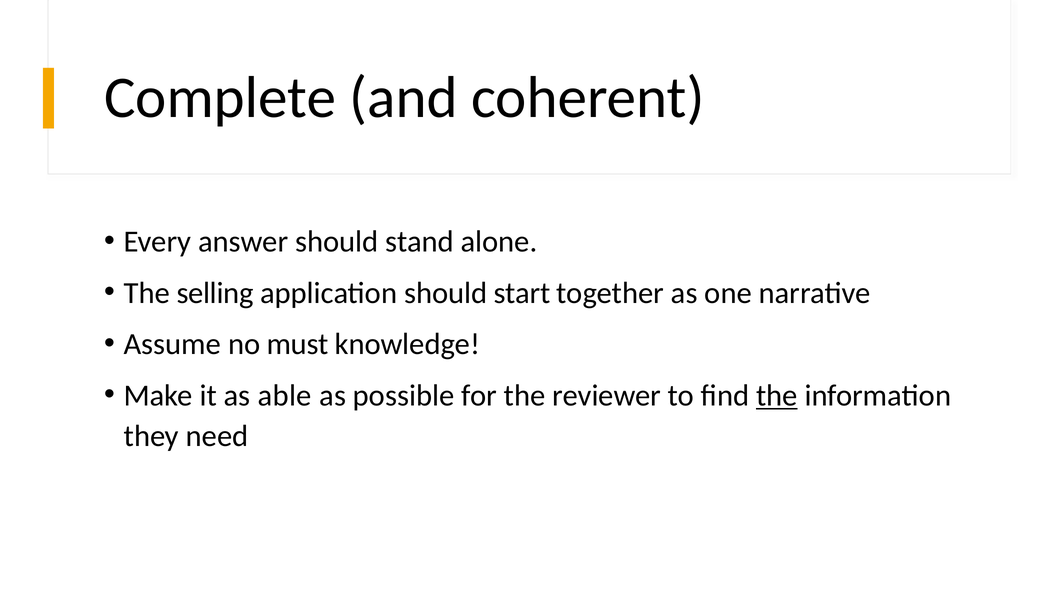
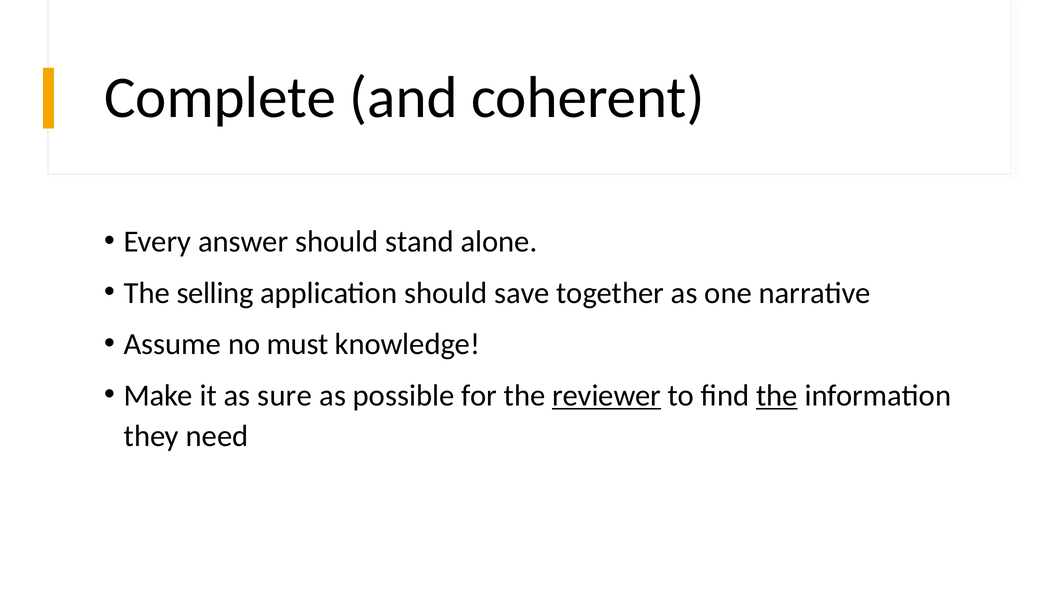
start: start -> save
able: able -> sure
reviewer underline: none -> present
